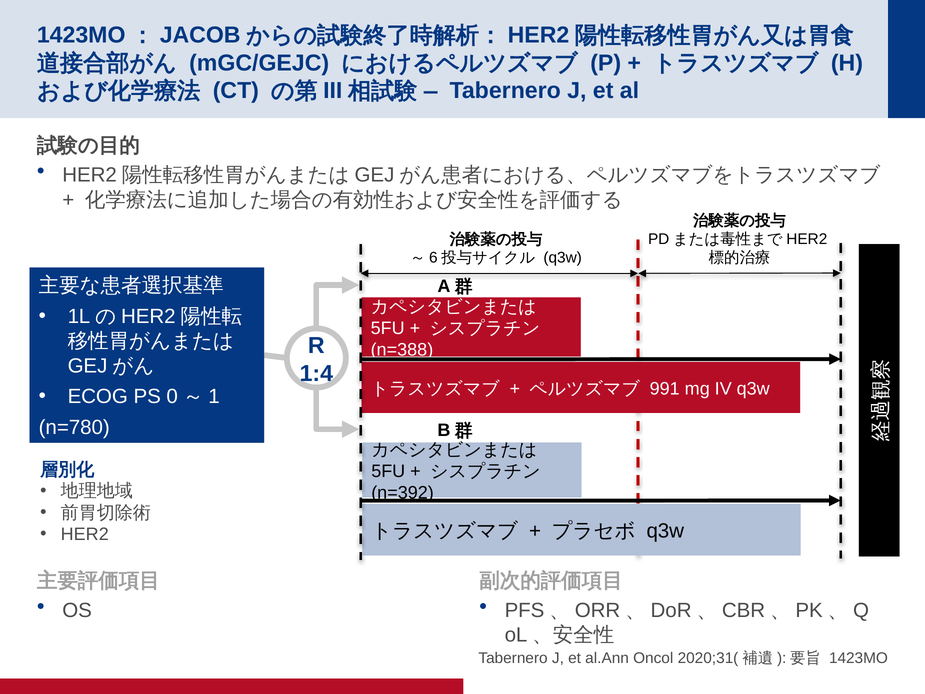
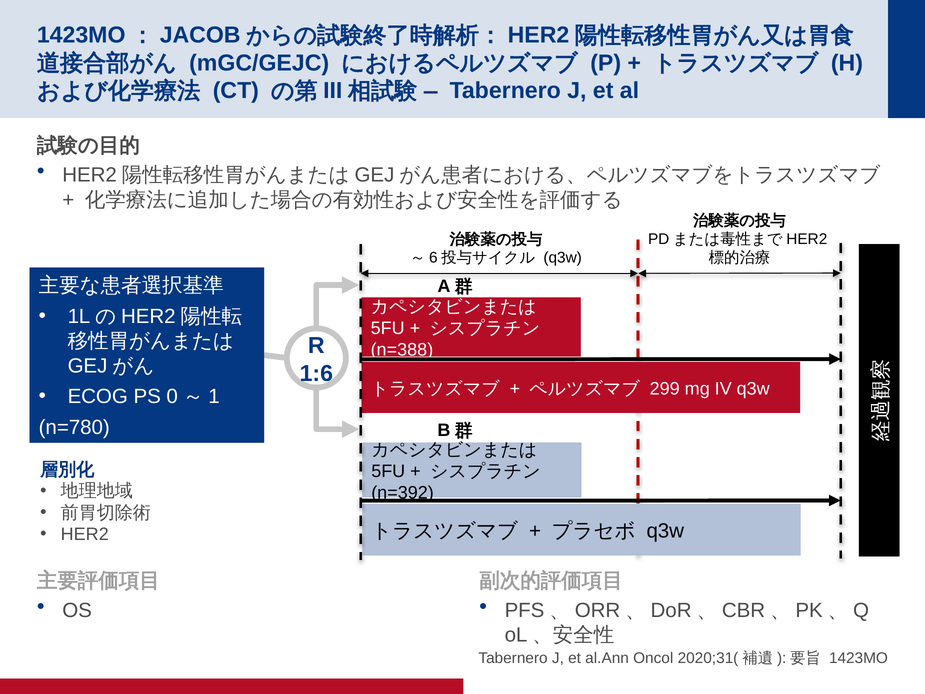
1:4: 1:4 -> 1:6
991: 991 -> 299
